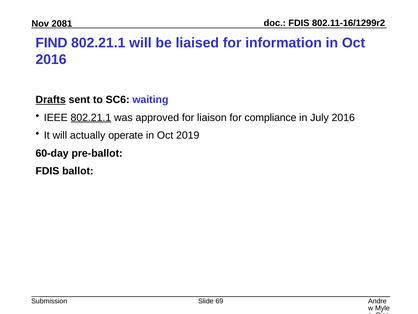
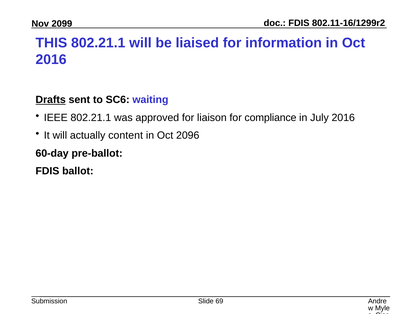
2081: 2081 -> 2099
FIND: FIND -> THIS
802.21.1 at (91, 117) underline: present -> none
operate: operate -> content
2019: 2019 -> 2096
